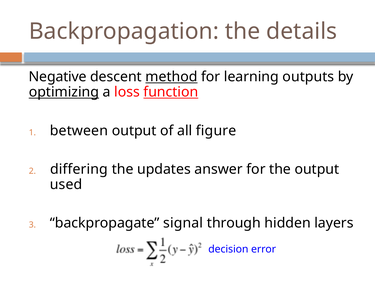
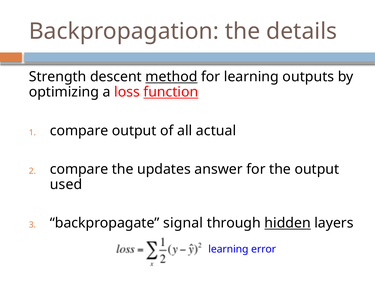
Negative: Negative -> Strength
optimizing underline: present -> none
between at (79, 131): between -> compare
figure: figure -> actual
differing at (79, 169): differing -> compare
hidden underline: none -> present
decision at (228, 249): decision -> learning
